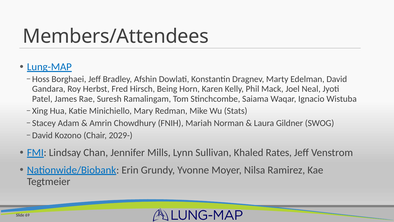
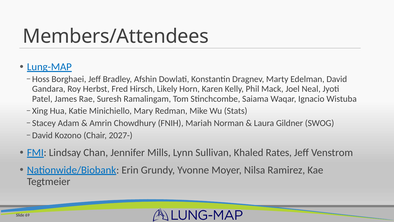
Being: Being -> Likely
2029-: 2029- -> 2027-
